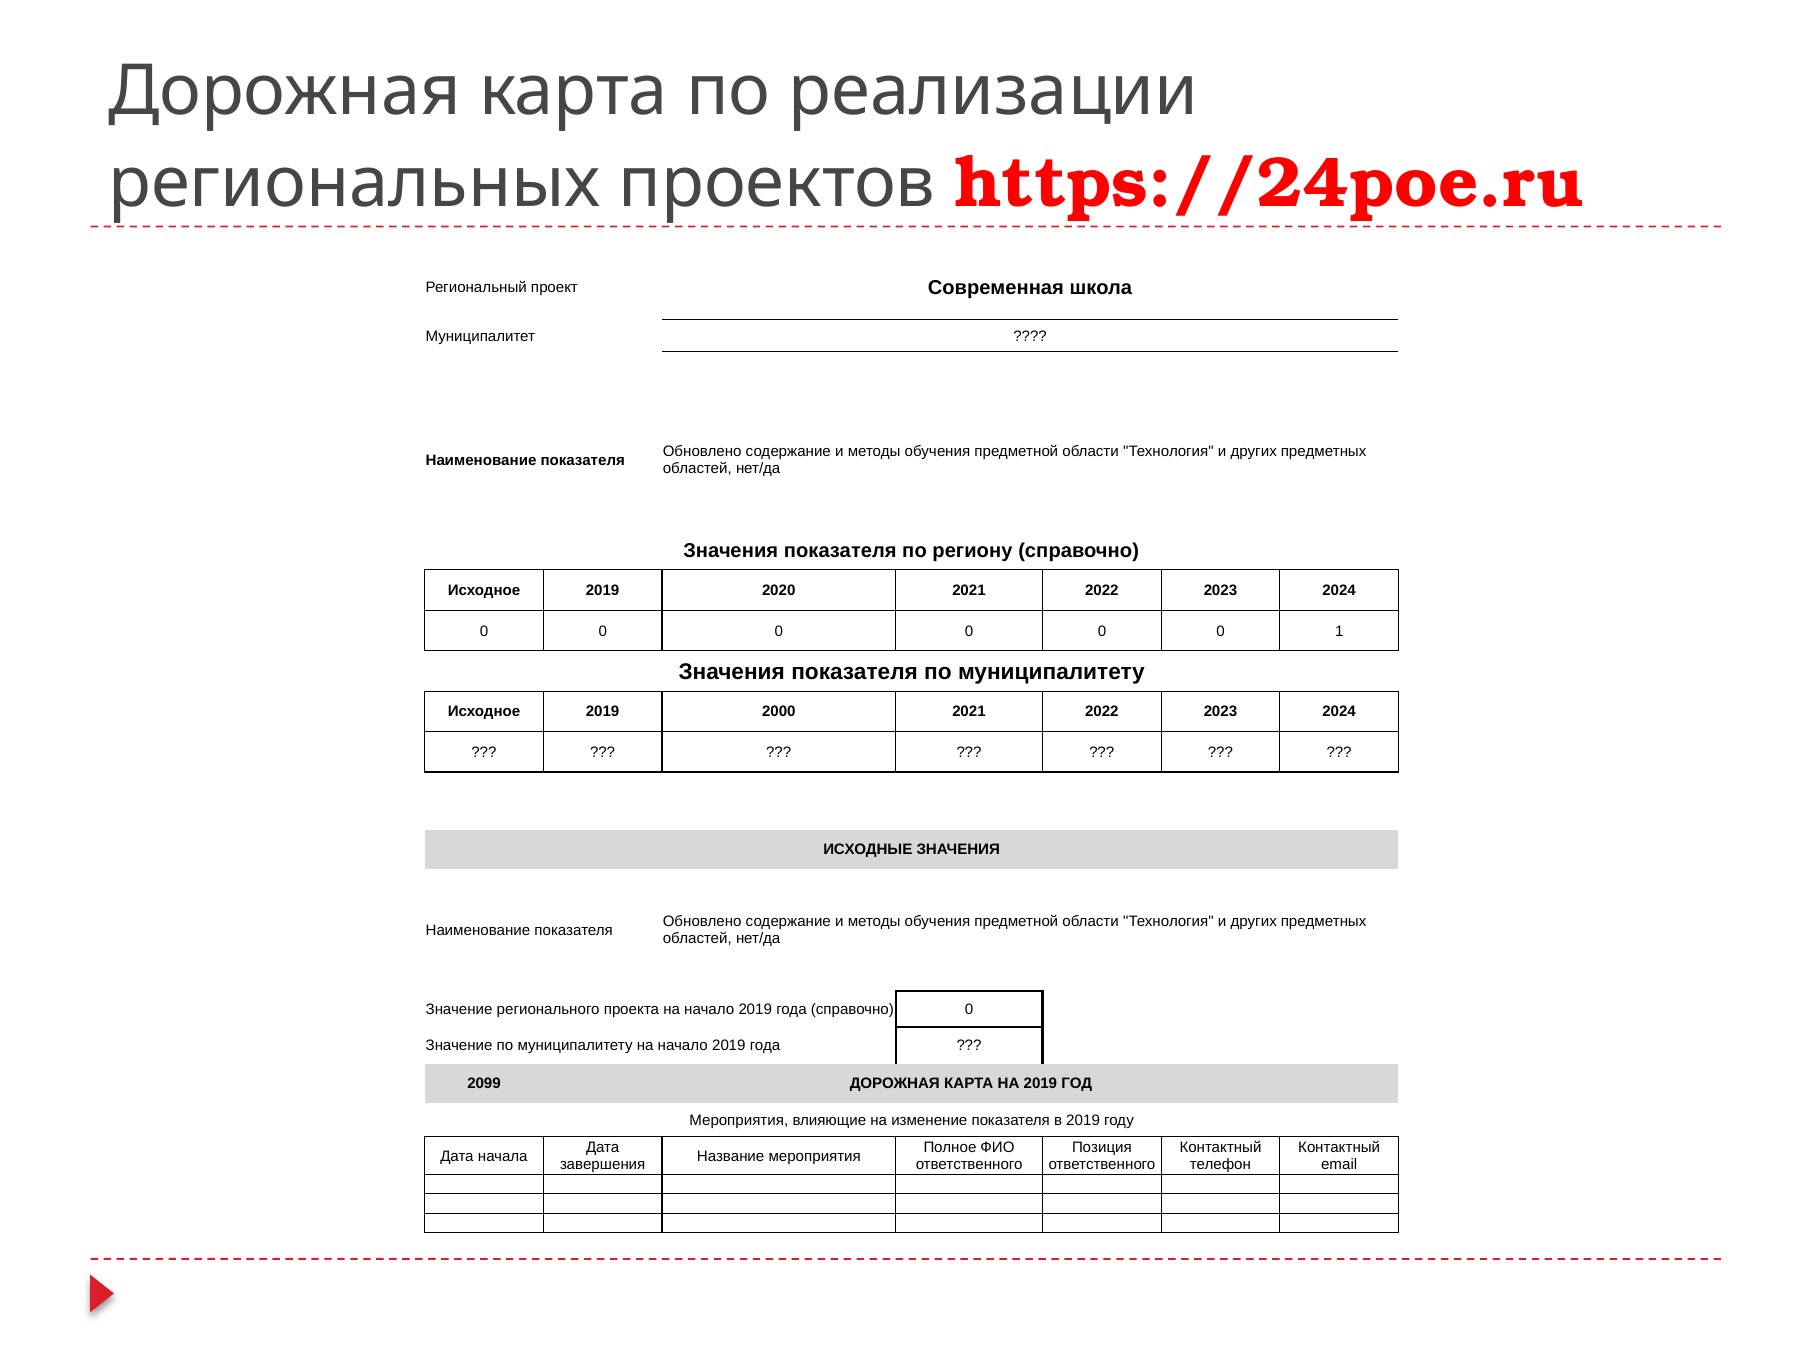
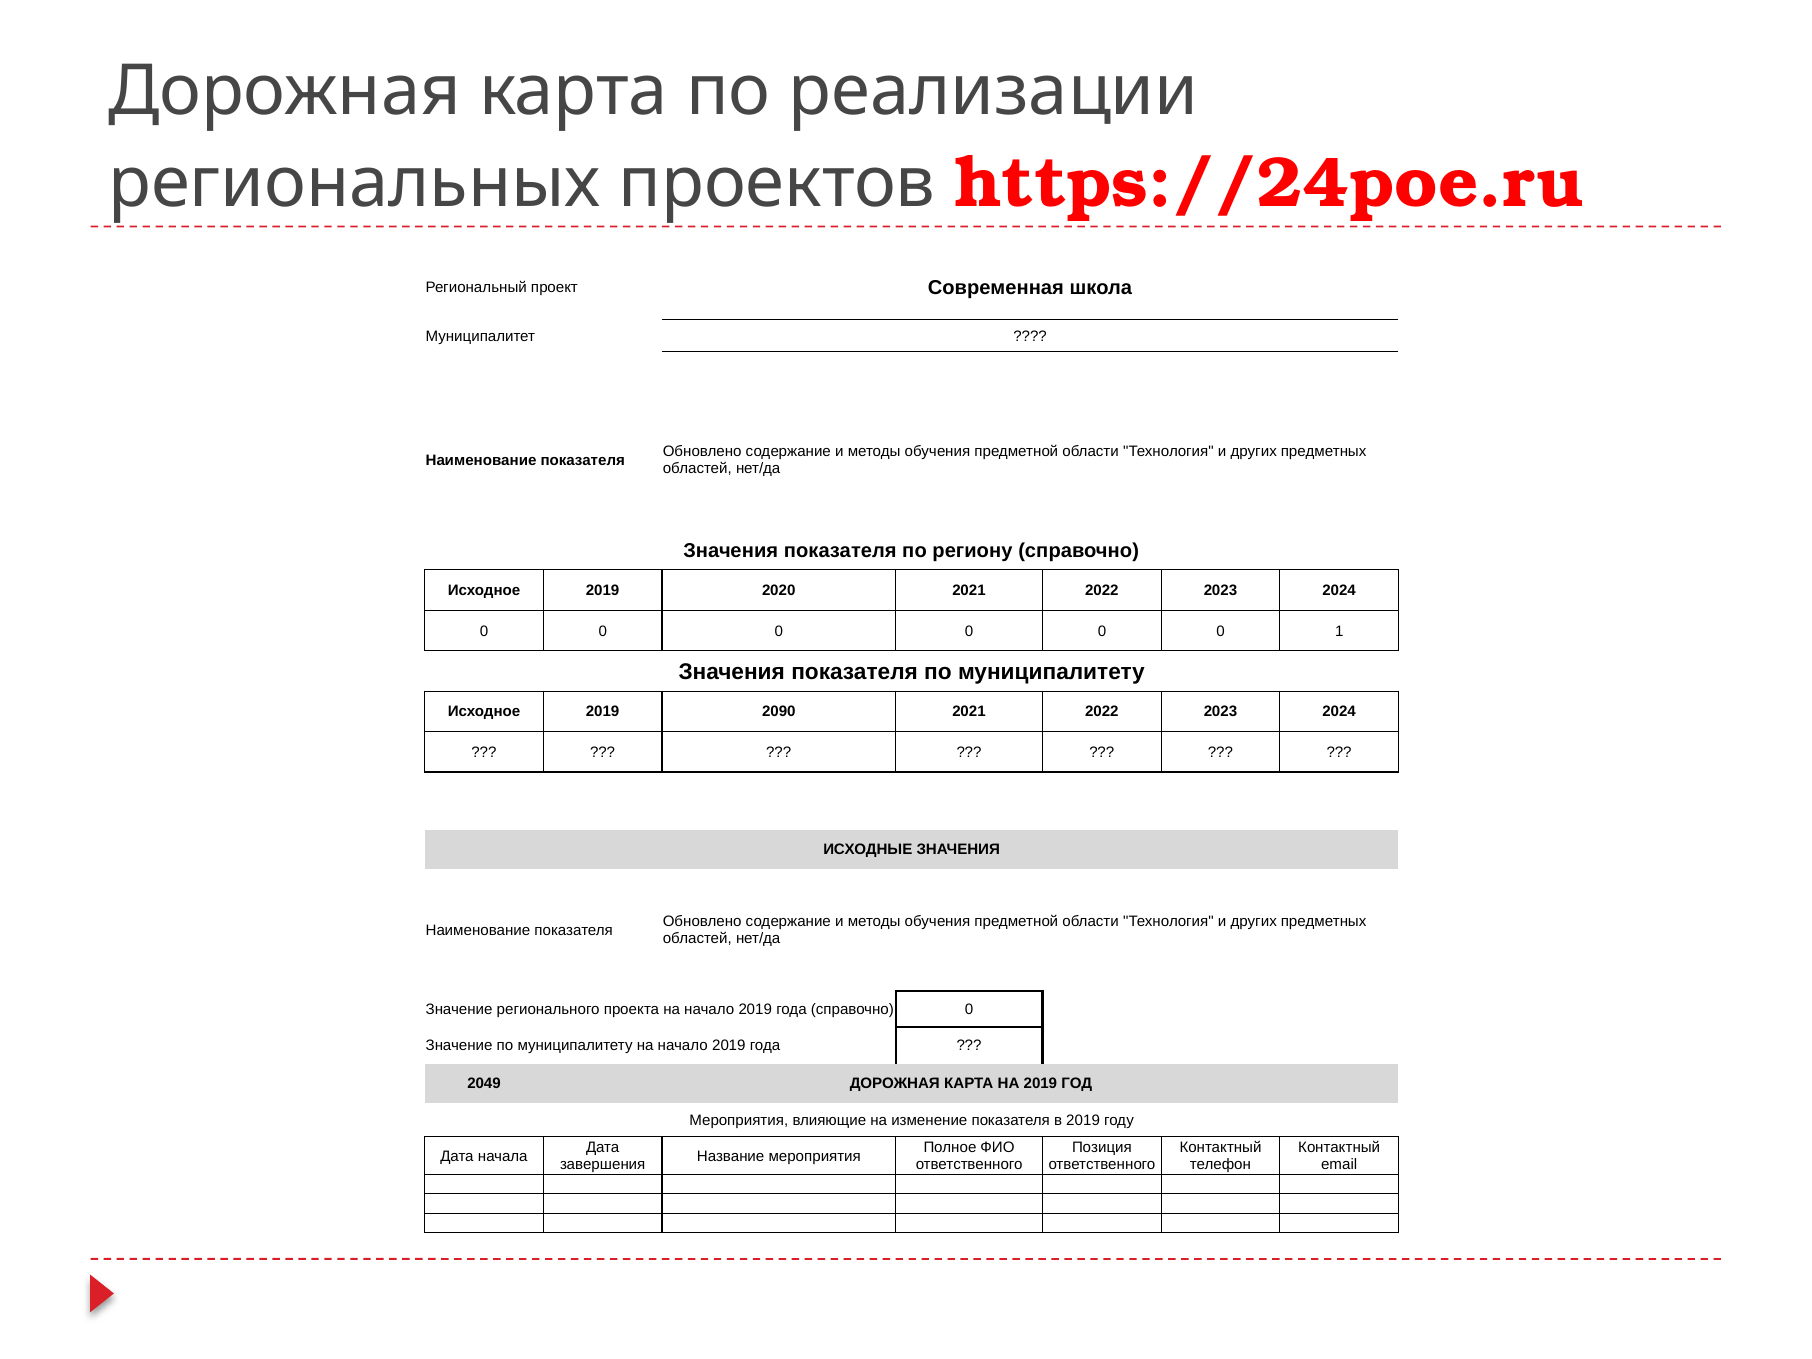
2000: 2000 -> 2090
2099: 2099 -> 2049
